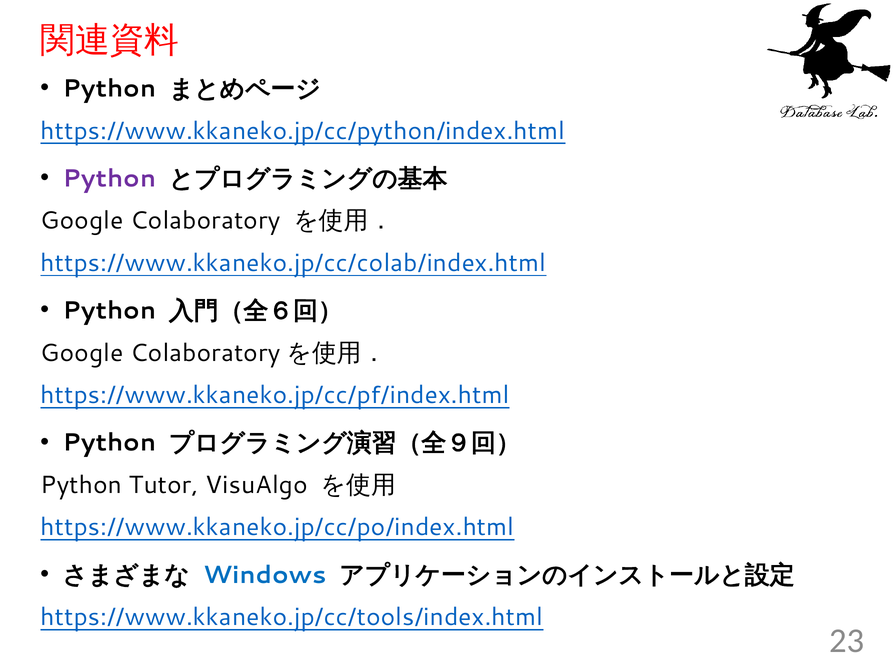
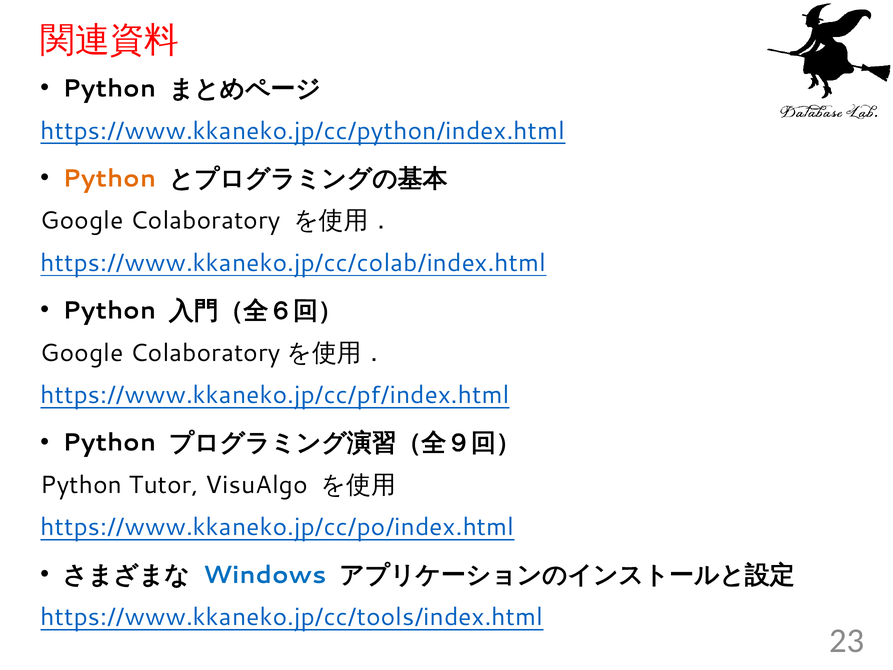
Python at (109, 178) colour: purple -> orange
